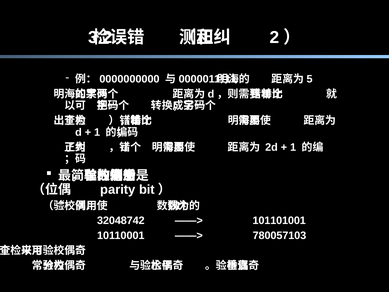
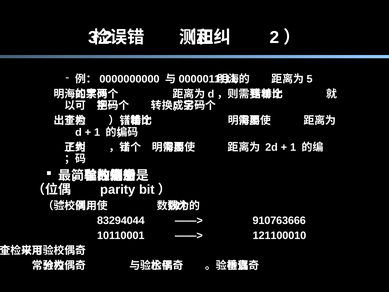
32048742: 32048742 -> 83294044
101101001: 101101001 -> 910763666
780057103: 780057103 -> 121100010
